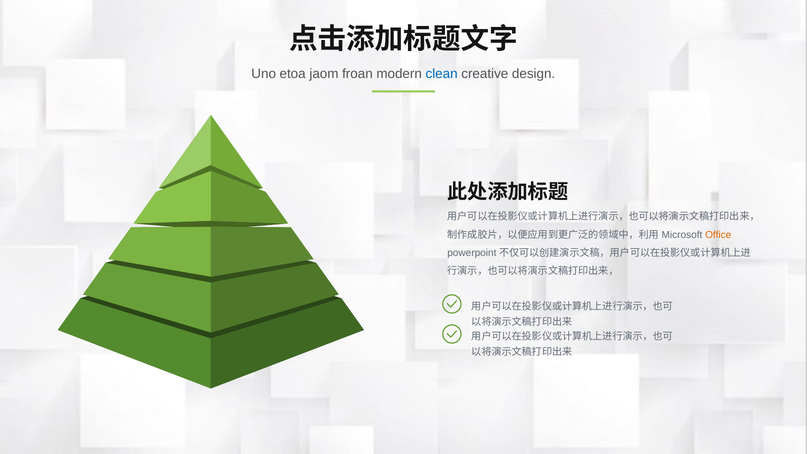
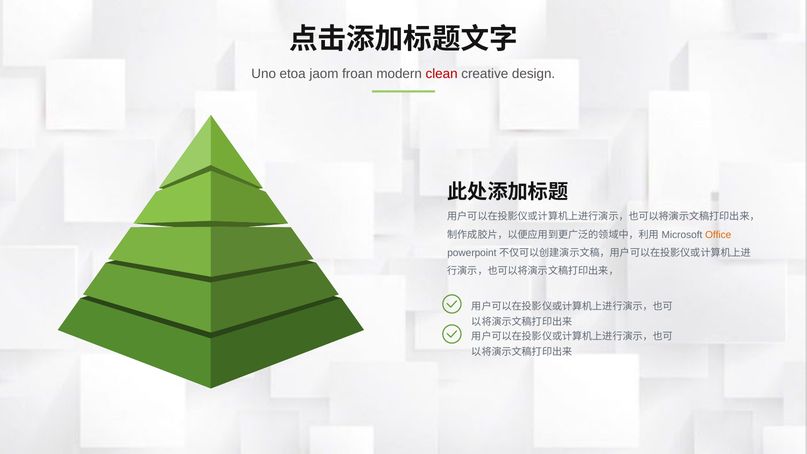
clean colour: blue -> red
